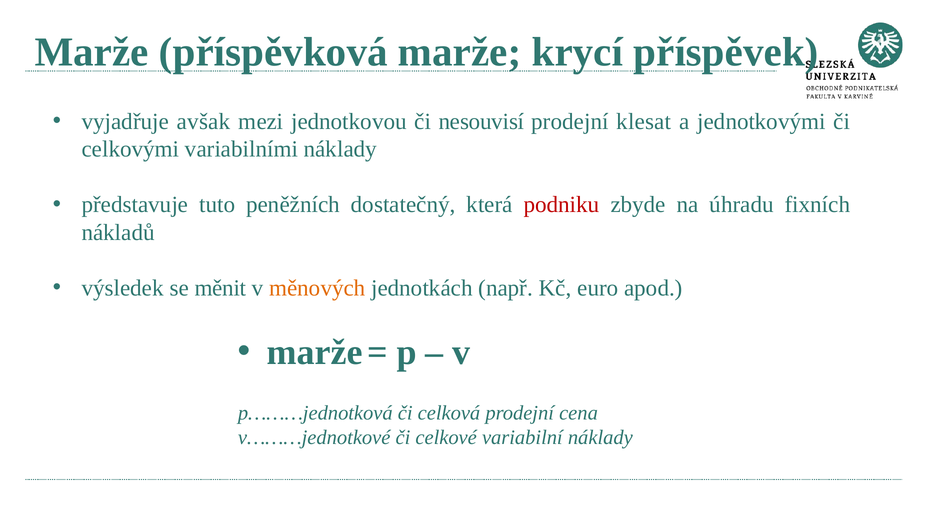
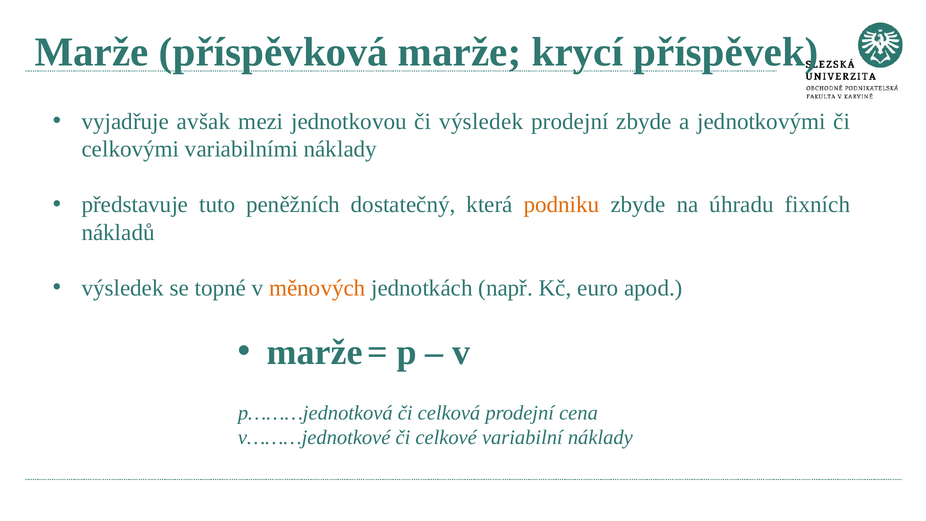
či nesouvisí: nesouvisí -> výsledek
prodejní klesat: klesat -> zbyde
podniku colour: red -> orange
měnit: měnit -> topné
